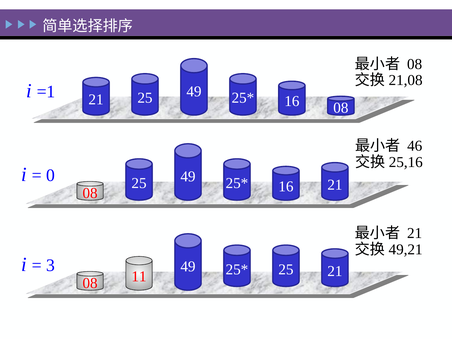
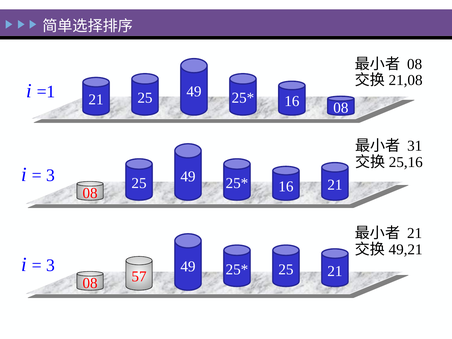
46: 46 -> 31
0 at (50, 175): 0 -> 3
11: 11 -> 57
